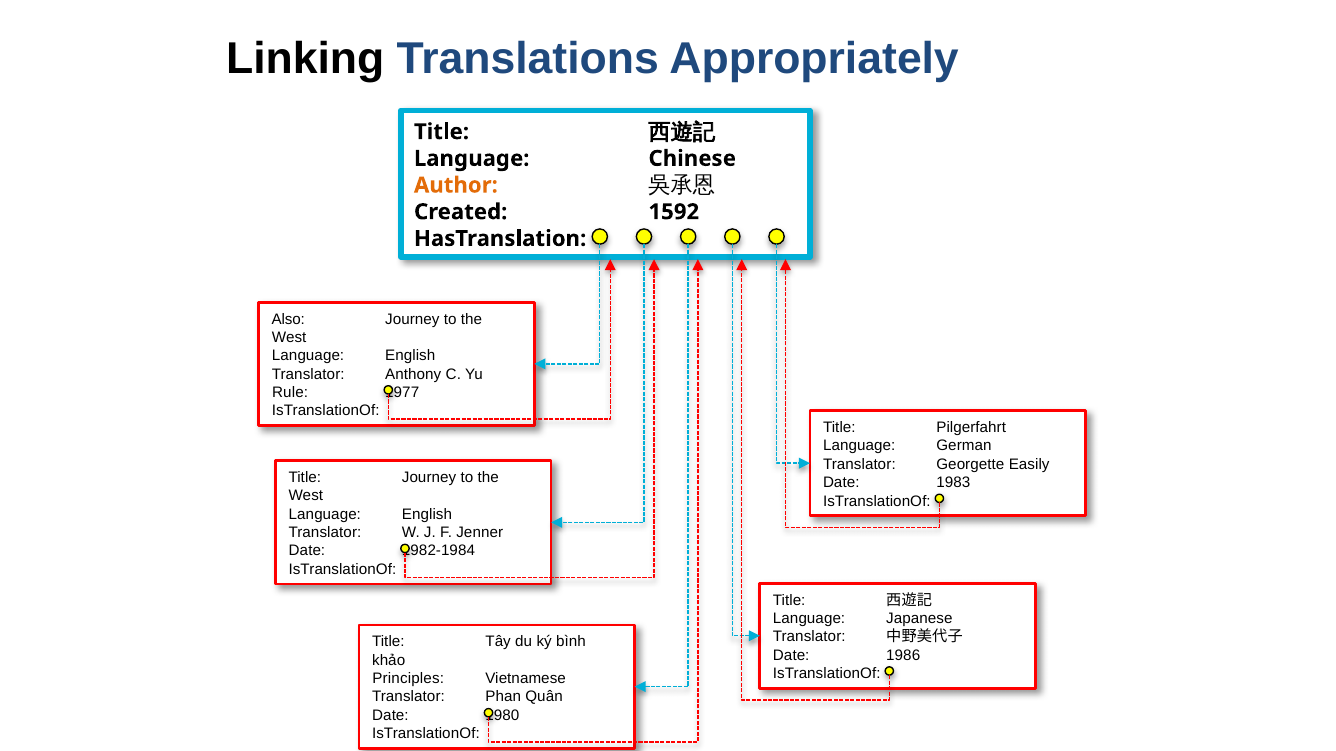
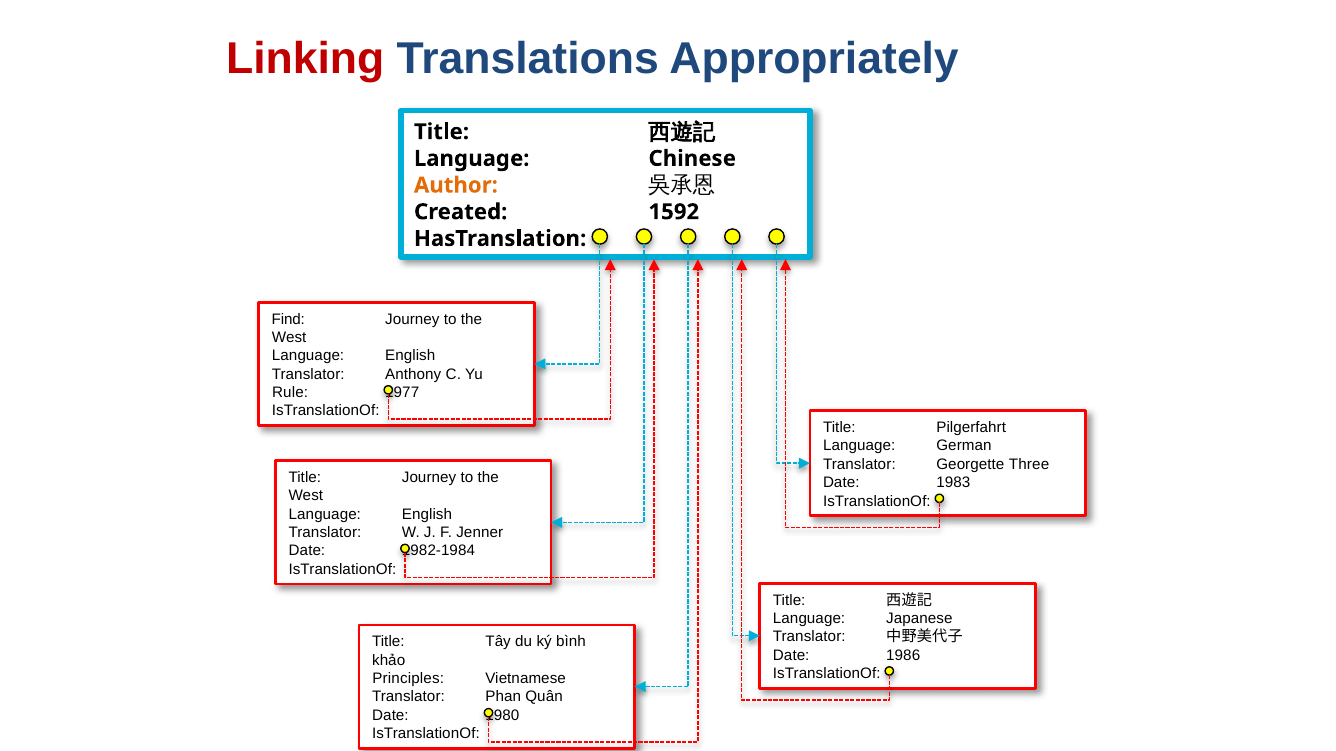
Linking colour: black -> red
Also: Also -> Find
Easily: Easily -> Three
